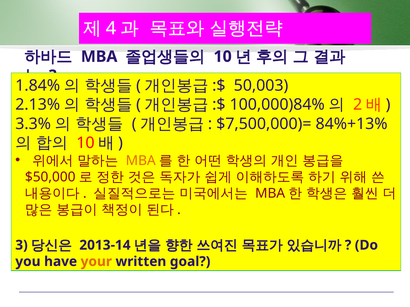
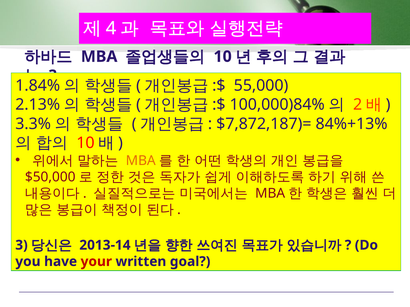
50,003: 50,003 -> 55,000
$7,500,000)=: $7,500,000)= -> $7,872,187)=
your colour: orange -> red
